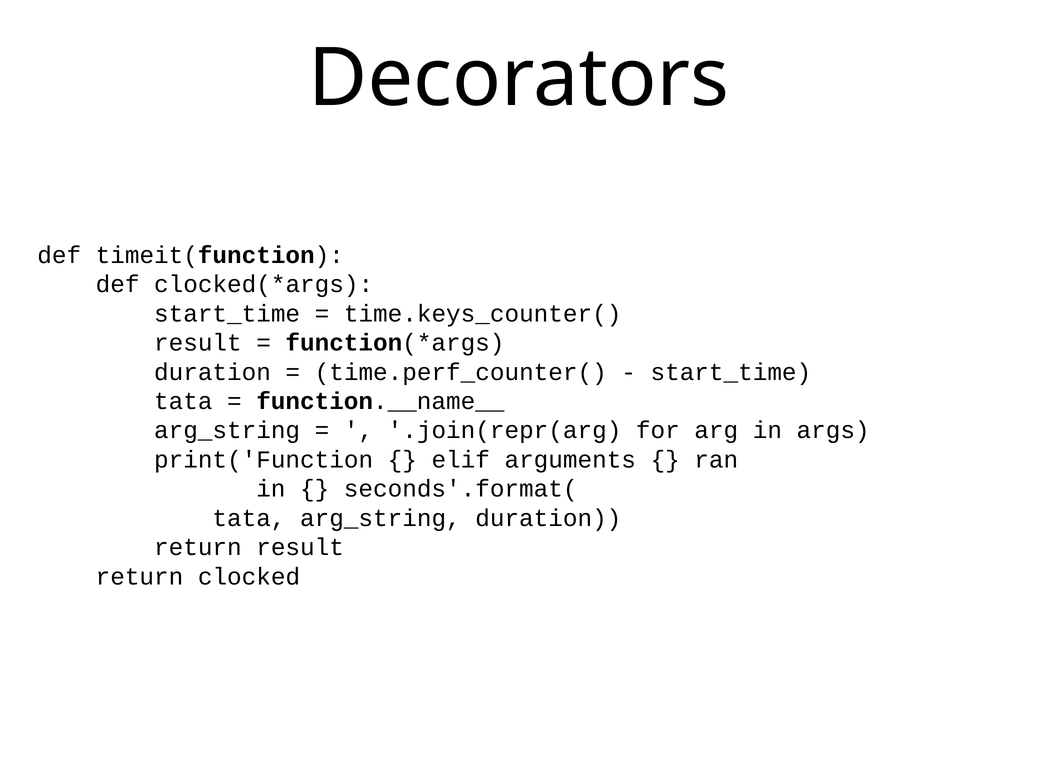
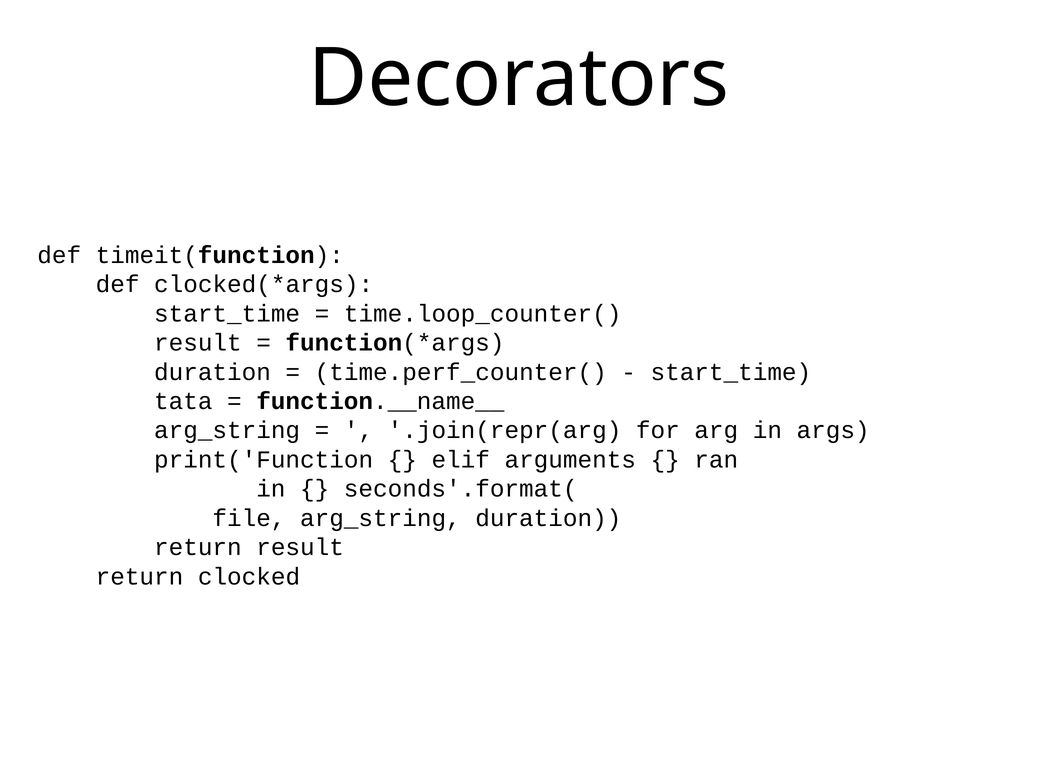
time.keys_counter(: time.keys_counter( -> time.loop_counter(
tata at (249, 518): tata -> file
